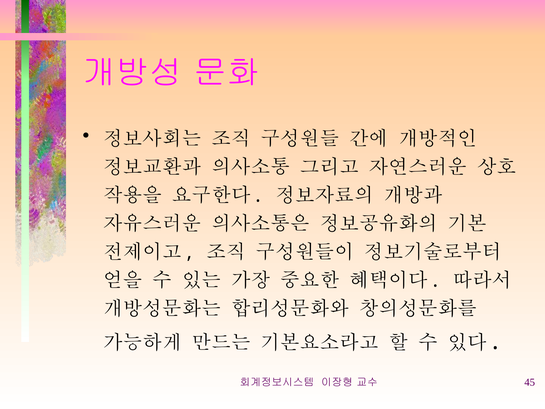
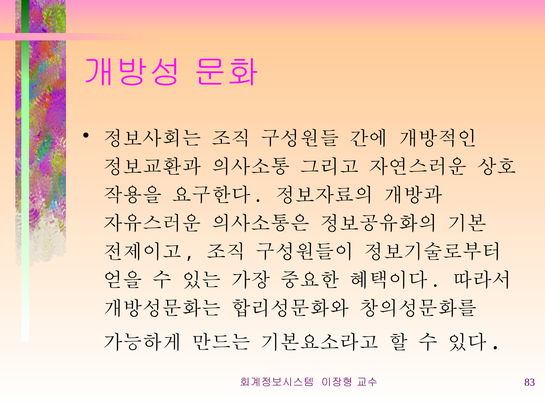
45: 45 -> 83
